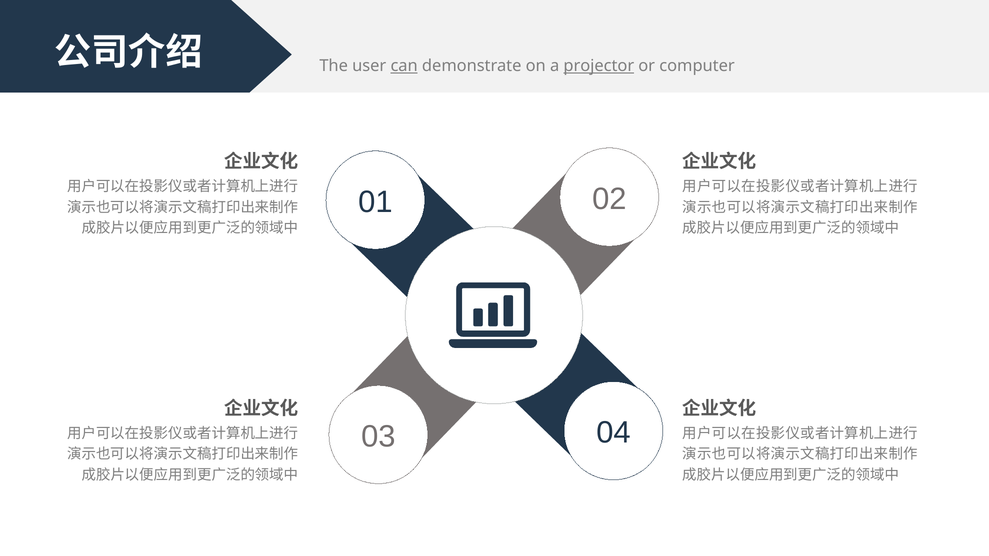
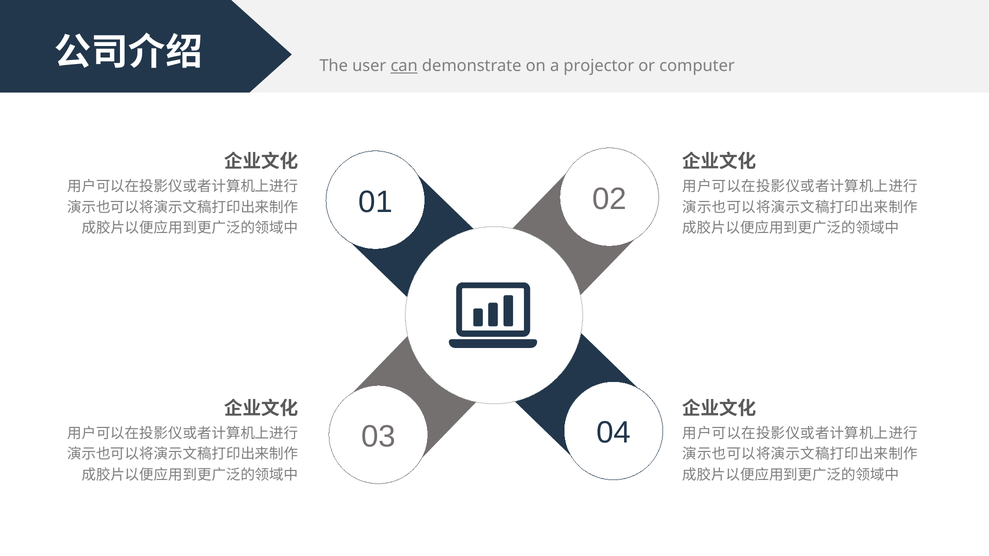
projector underline: present -> none
